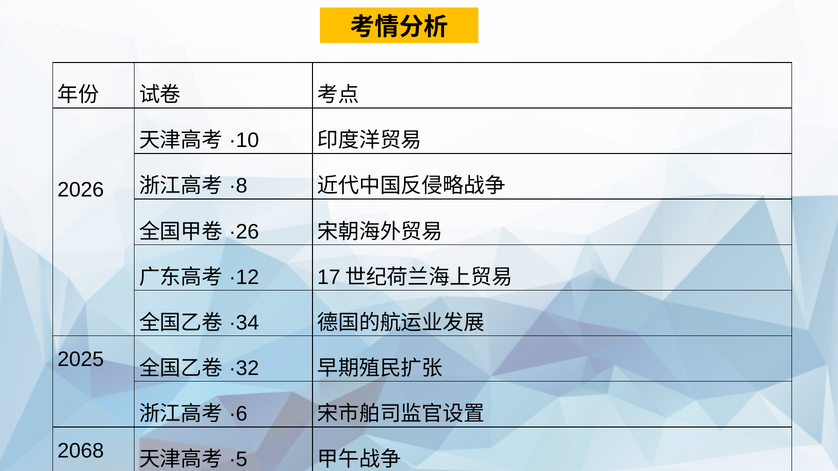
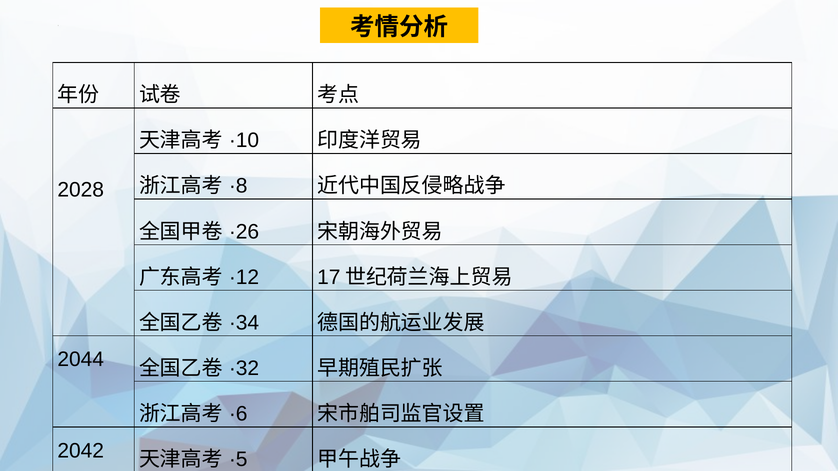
2026: 2026 -> 2028
2025: 2025 -> 2044
2068: 2068 -> 2042
